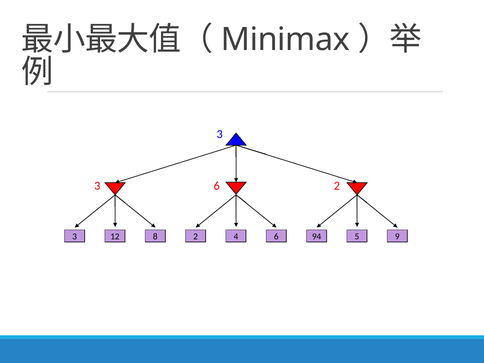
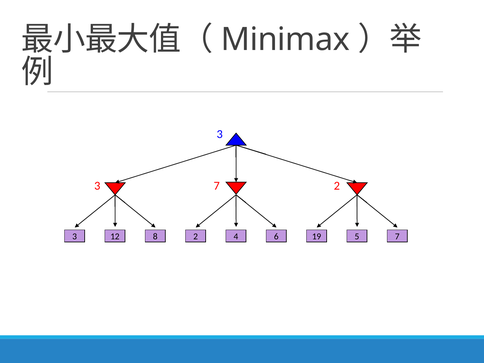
3 6: 6 -> 7
94: 94 -> 19
5 9: 9 -> 7
